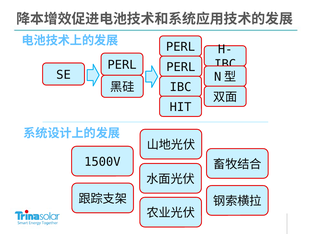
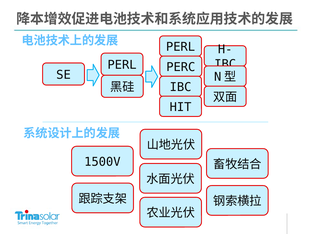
PERL at (181, 67): PERL -> PERC
